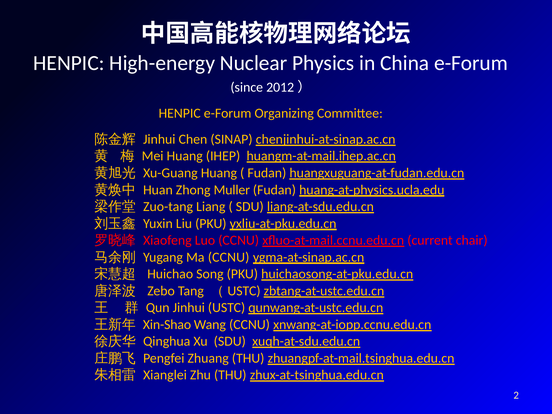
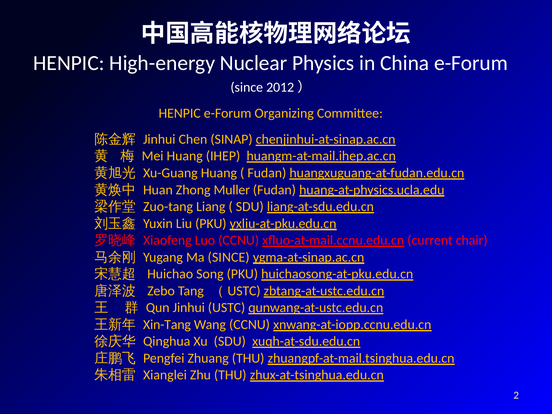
Ma CCNU: CCNU -> SINCE
Xin-Shao: Xin-Shao -> Xin-Tang
